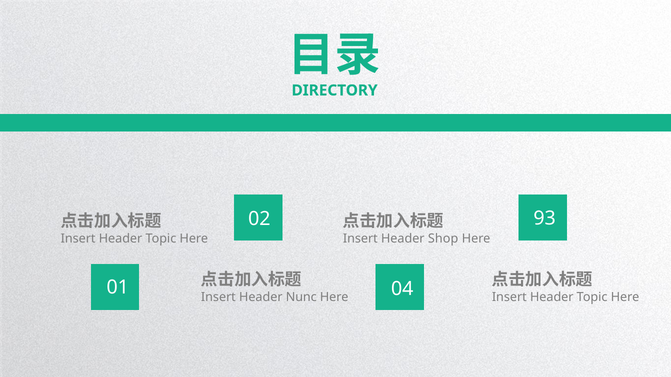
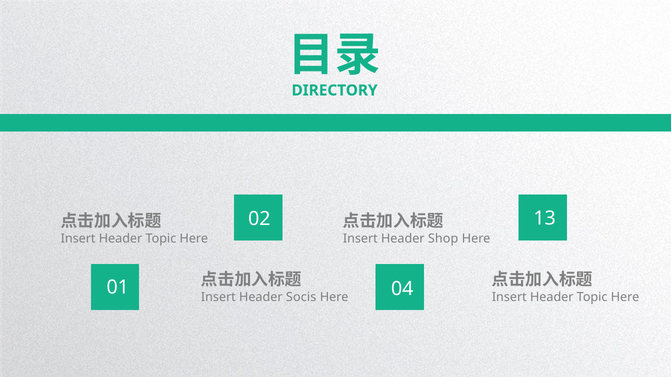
93: 93 -> 13
Nunc: Nunc -> Socis
